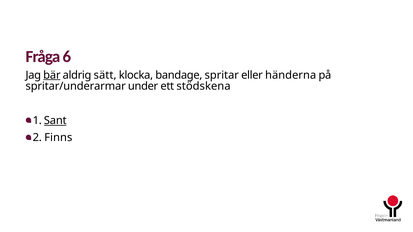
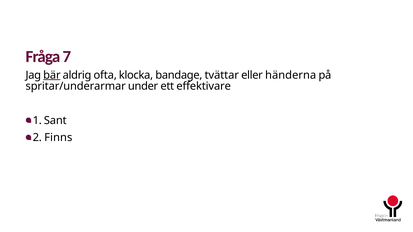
6: 6 -> 7
sätt: sätt -> ofta
spritar: spritar -> tvättar
stödskena: stödskena -> effektivare
Sant underline: present -> none
